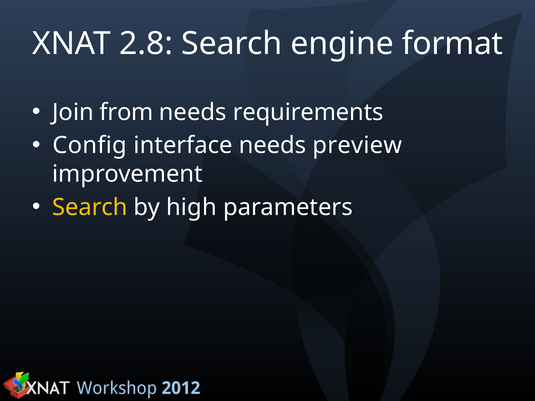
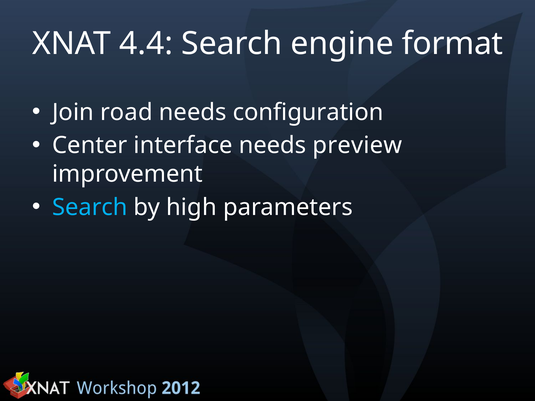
2.8: 2.8 -> 4.4
from: from -> road
requirements: requirements -> configuration
Config: Config -> Center
Search at (90, 207) colour: yellow -> light blue
